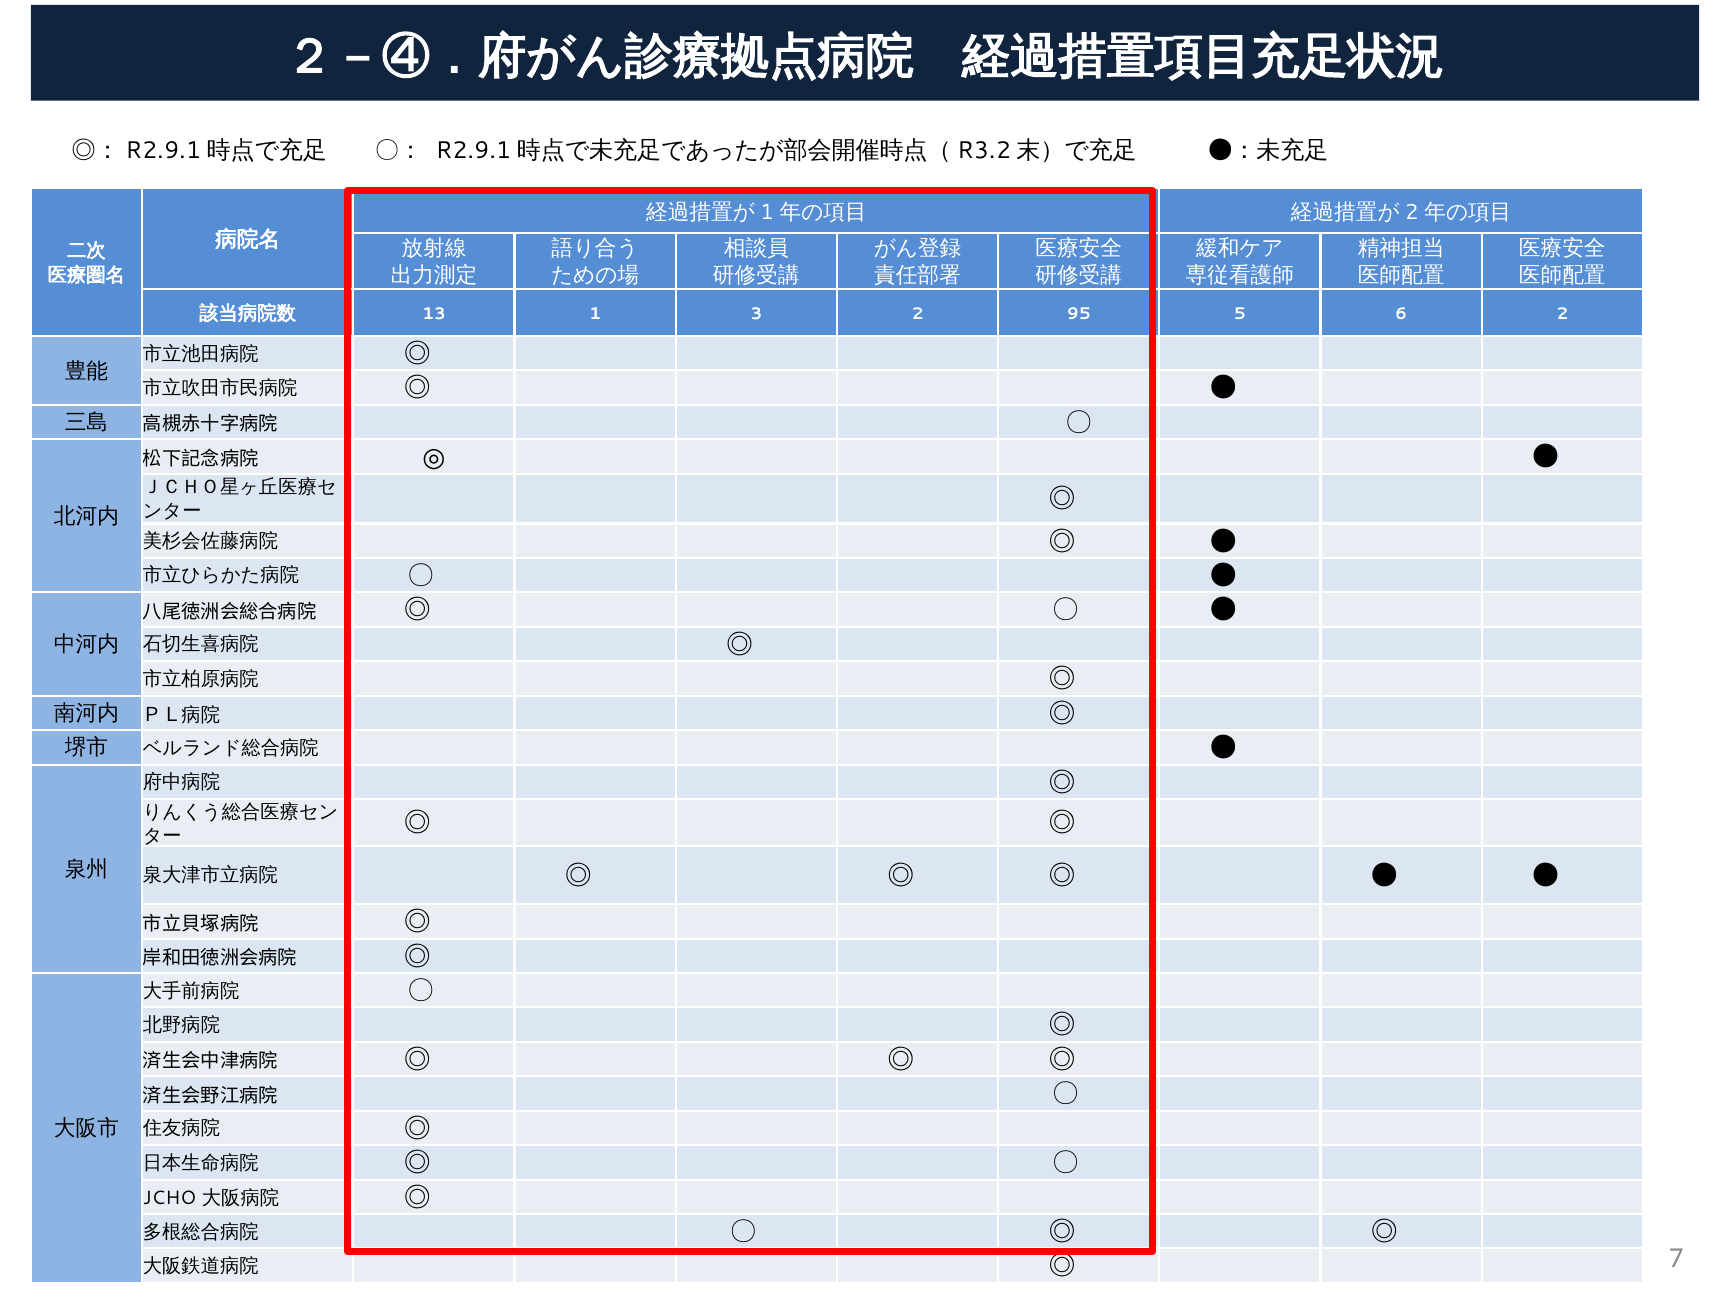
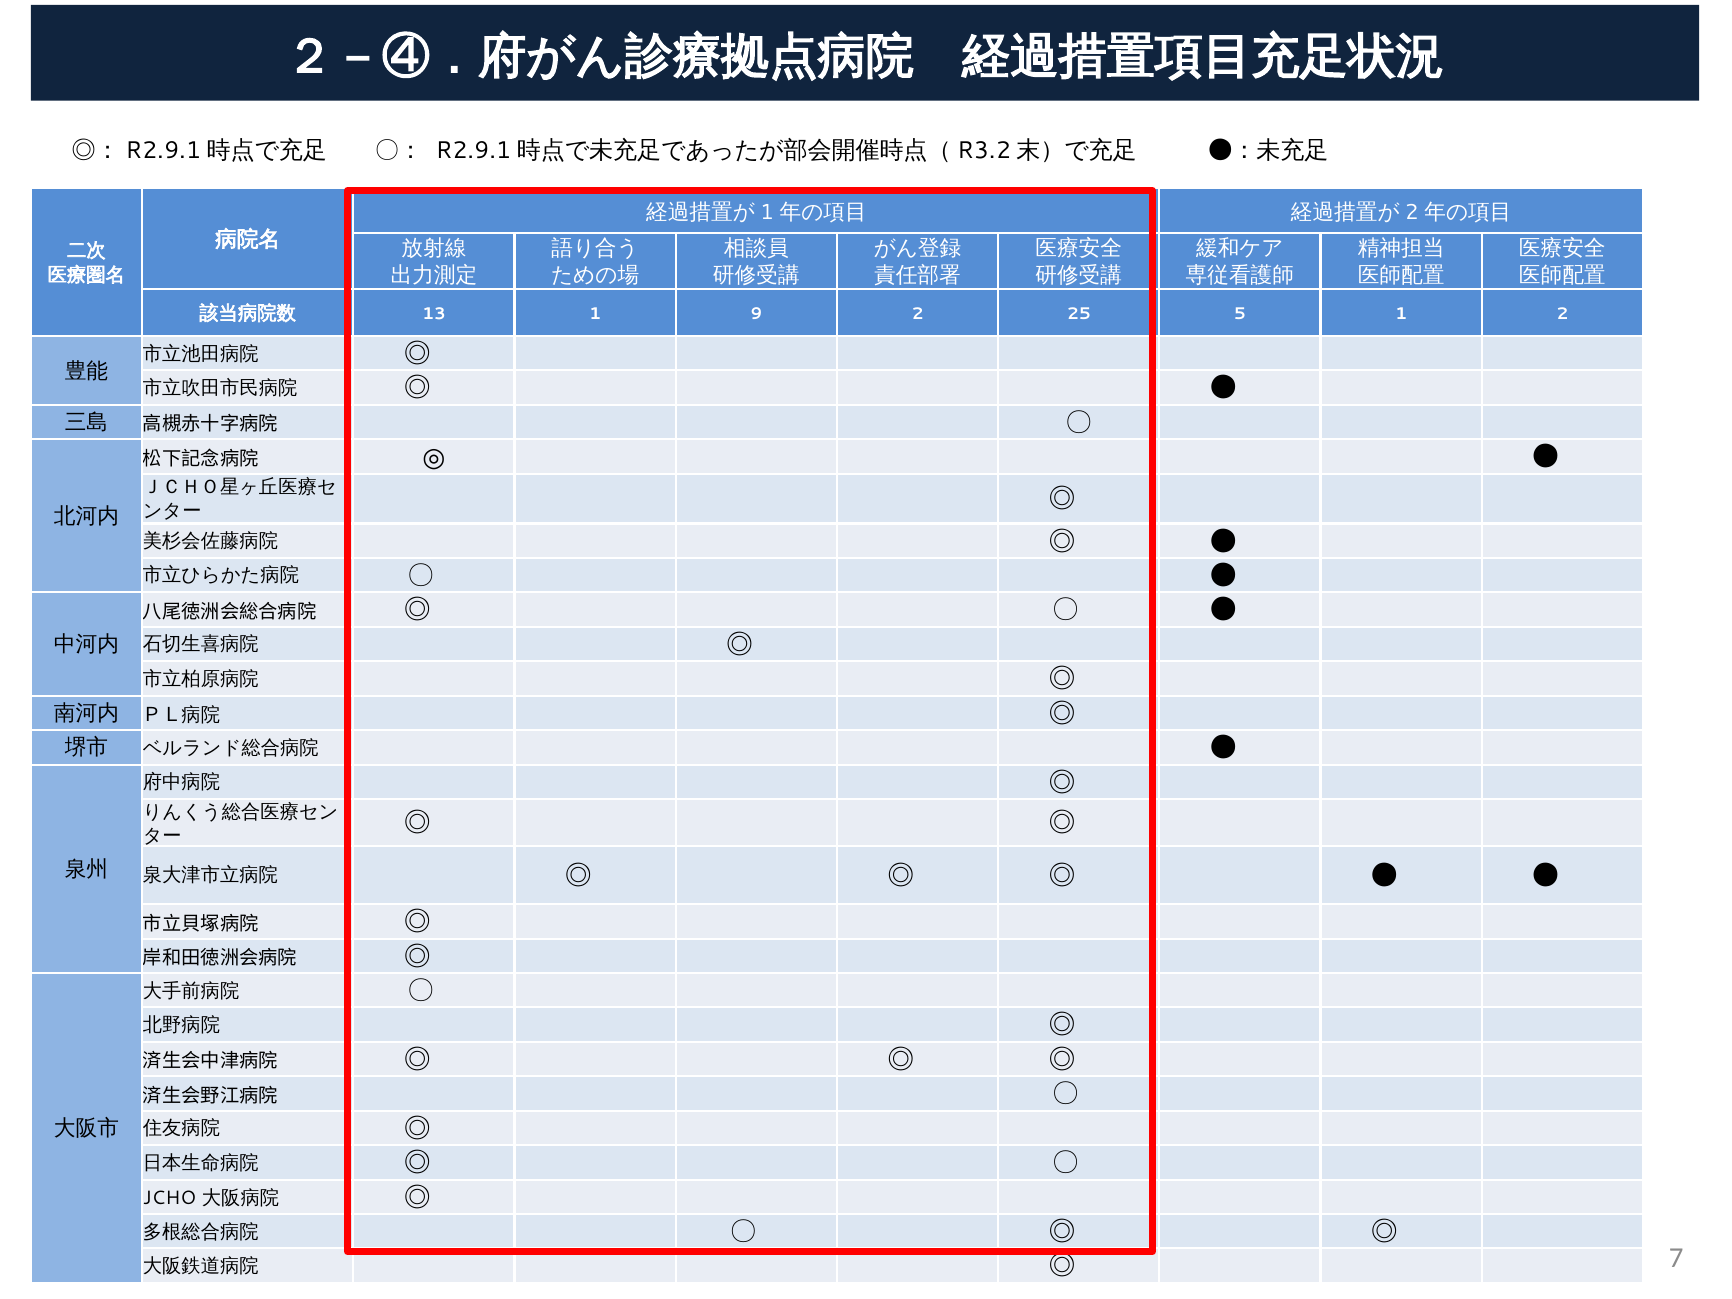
3: 3 -> 9
95: 95 -> 25
5 6: 6 -> 1
